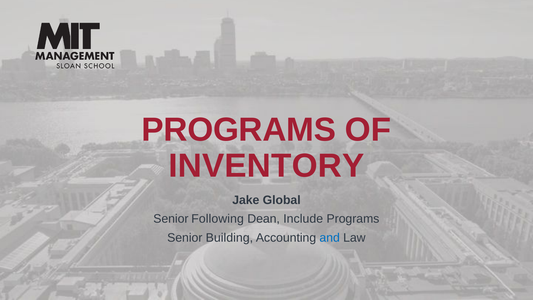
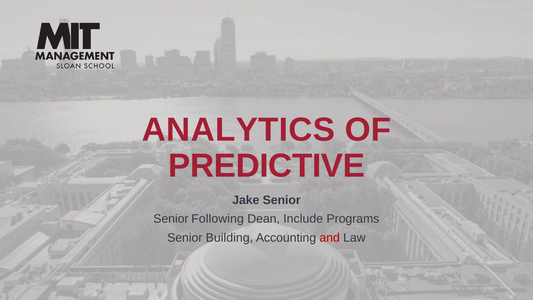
PROGRAMS at (239, 130): PROGRAMS -> ANALYTICS
INVENTORY: INVENTORY -> PREDICTIVE
Jake Global: Global -> Senior
and colour: blue -> red
